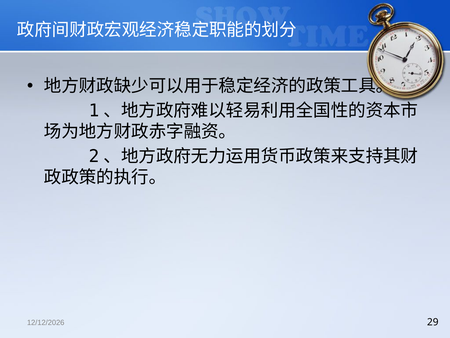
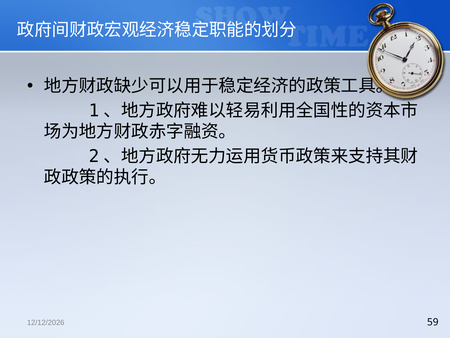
29: 29 -> 59
